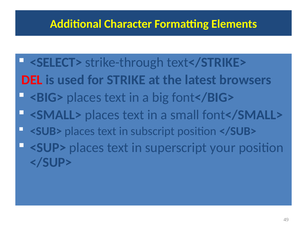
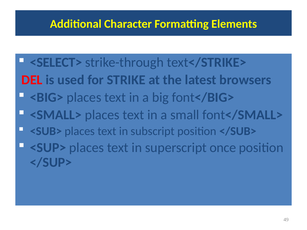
your: your -> once
